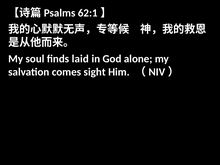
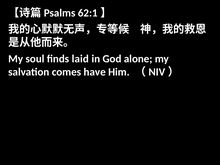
sight: sight -> have
